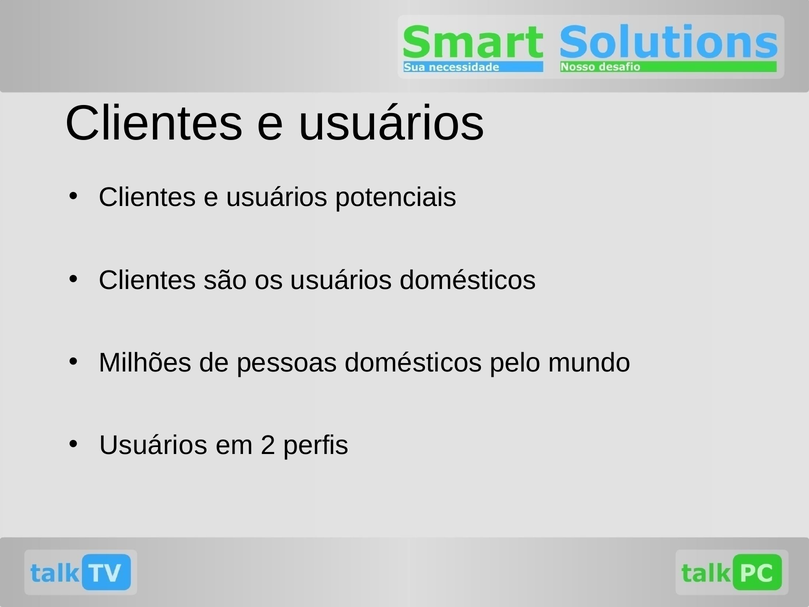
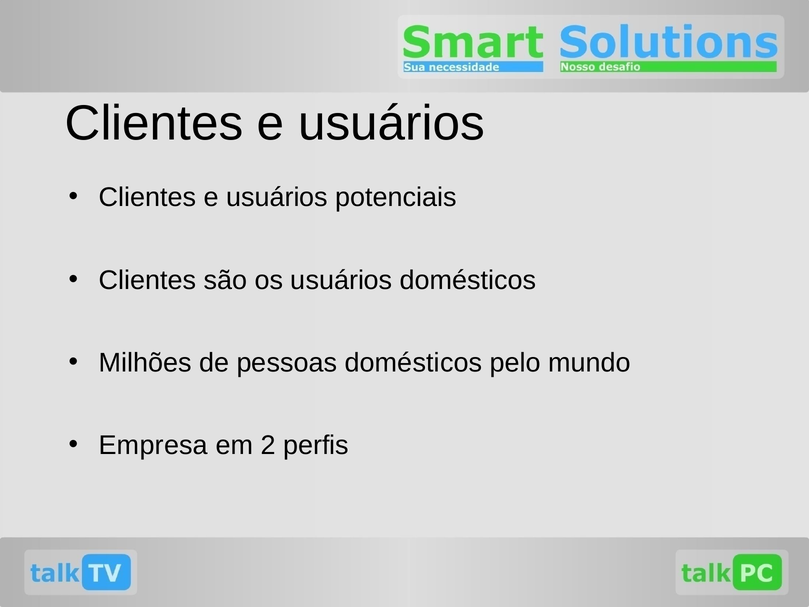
Usuários at (153, 445): Usuários -> Empresa
